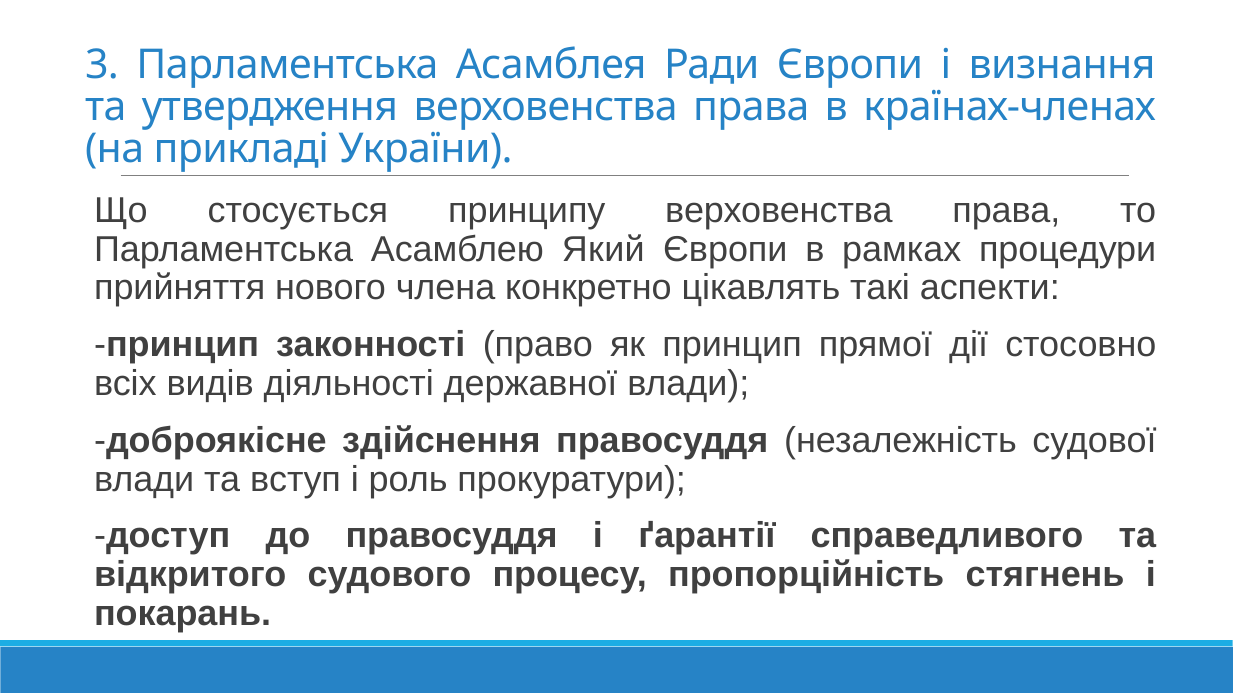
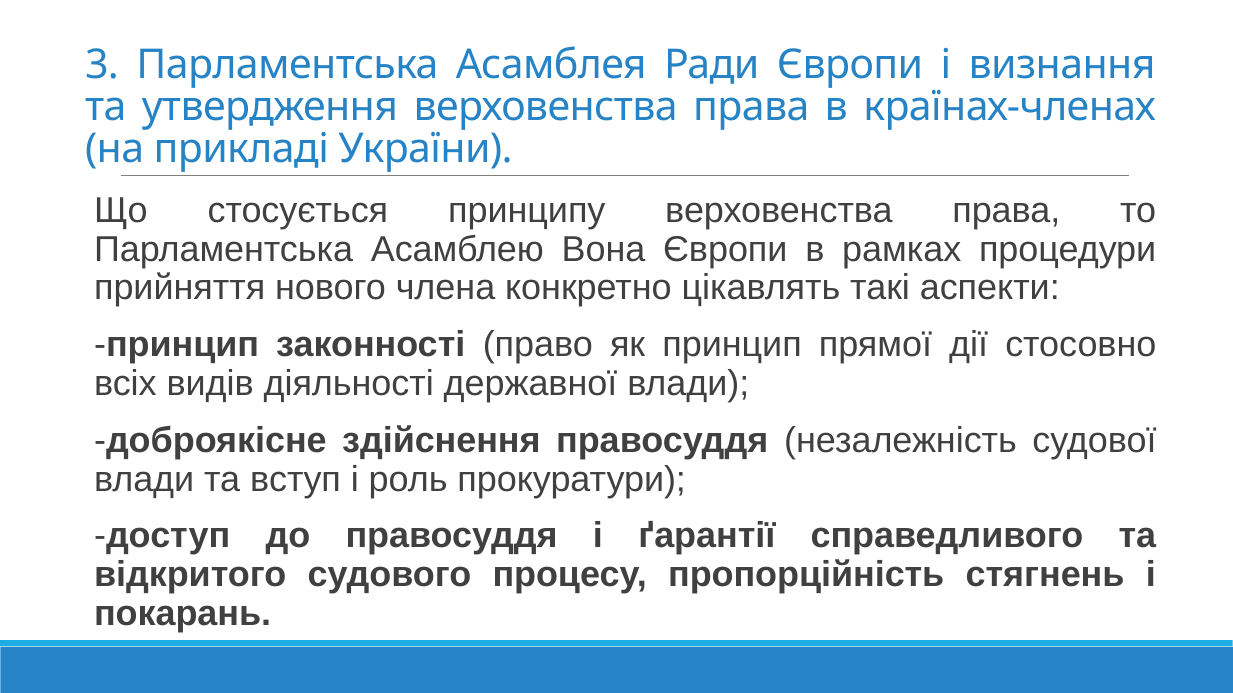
Який: Який -> Вона
